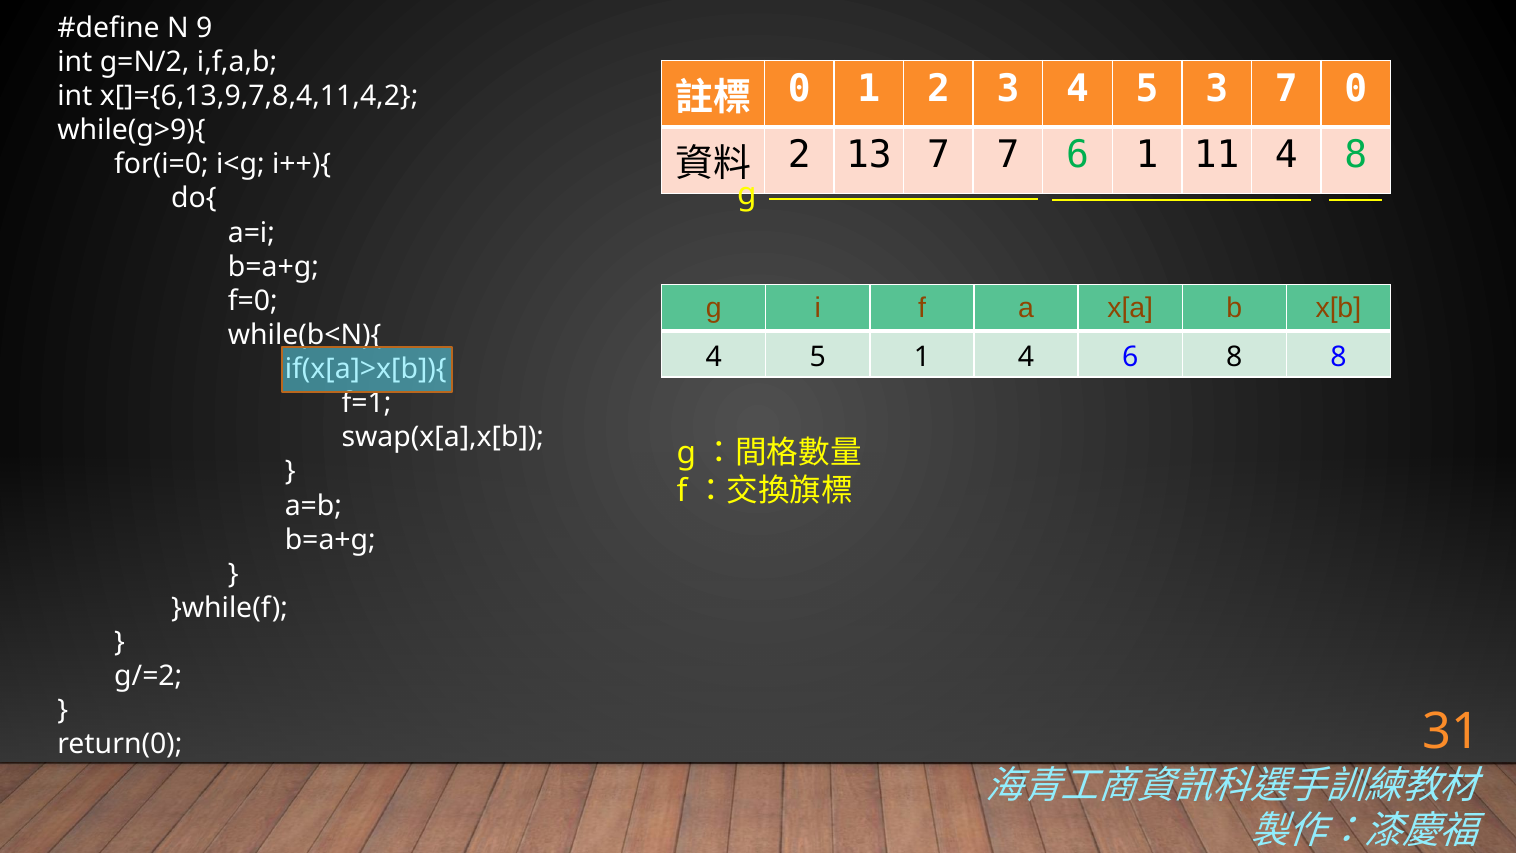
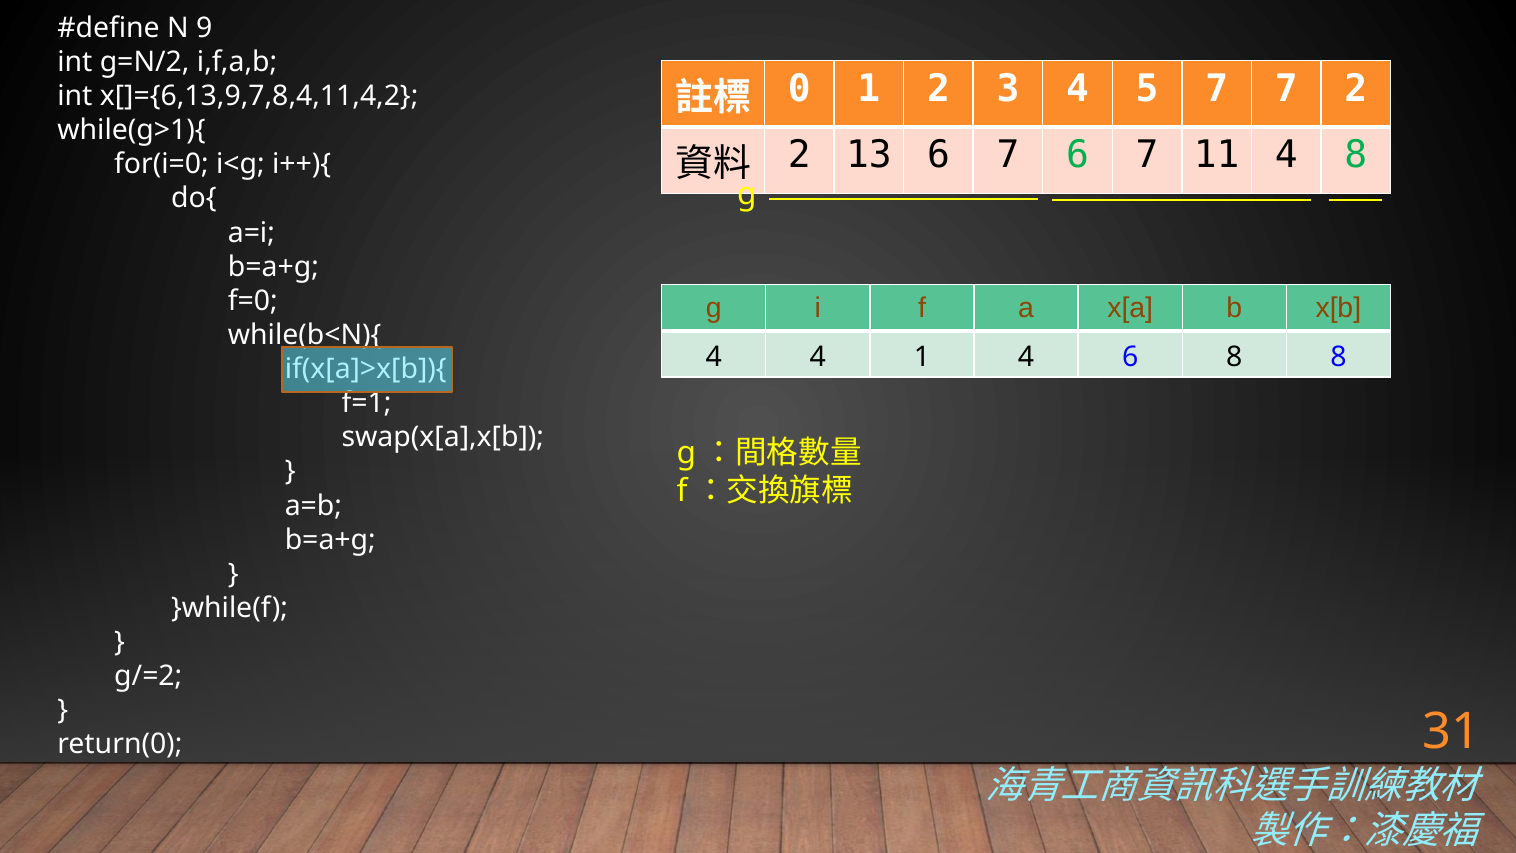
5 3: 3 -> 7
7 0: 0 -> 2
while(g>9){: while(g>9){ -> while(g>1){
13 7: 7 -> 6
7 6 1: 1 -> 7
5 at (818, 357): 5 -> 4
